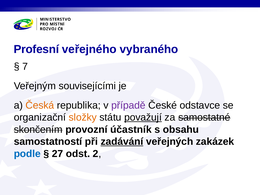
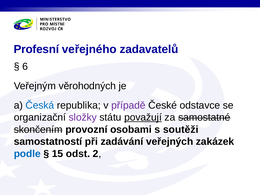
vybraného: vybraného -> zadavatelů
7: 7 -> 6
souvisejícími: souvisejícími -> věrohodných
Česká colour: orange -> blue
složky colour: orange -> purple
účastník: účastník -> osobami
obsahu: obsahu -> soutěži
zadávání underline: present -> none
27: 27 -> 15
